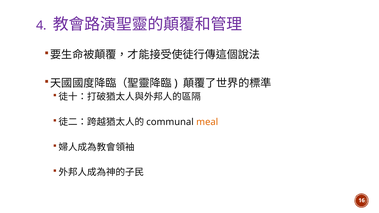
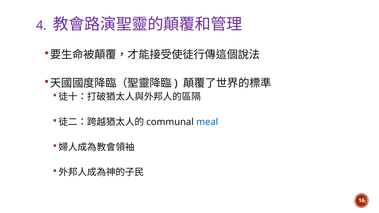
meal colour: orange -> blue
